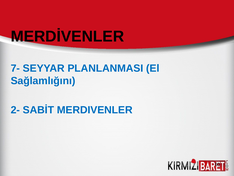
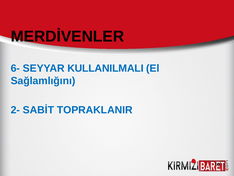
7-: 7- -> 6-
PLANLANMASI: PLANLANMASI -> KULLANILMALI
MERDIVENLER: MERDIVENLER -> TOPRAKLANIR
